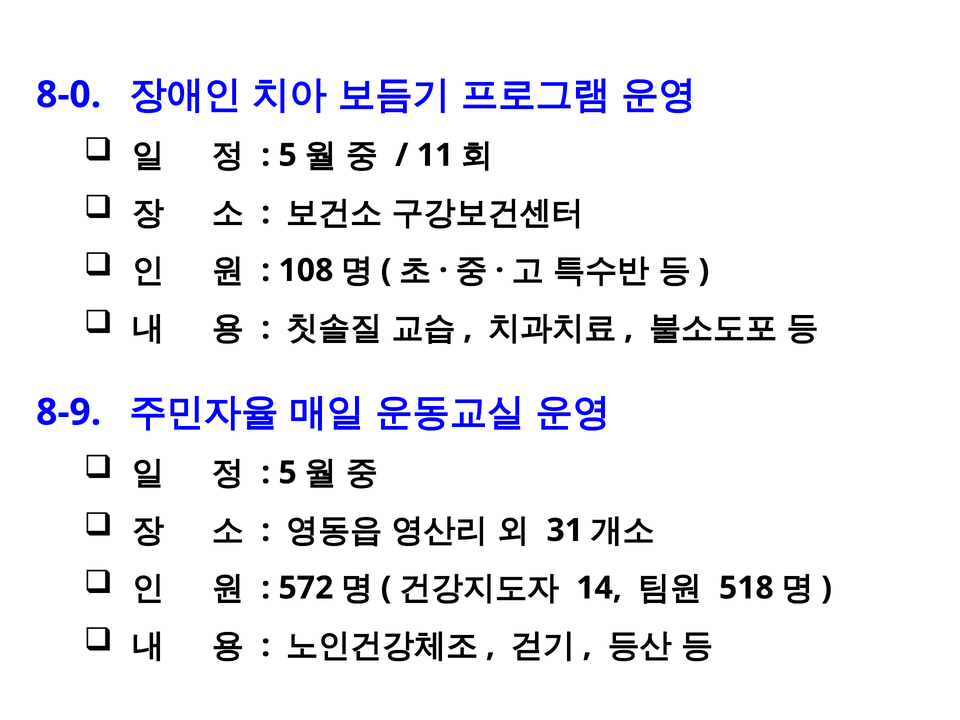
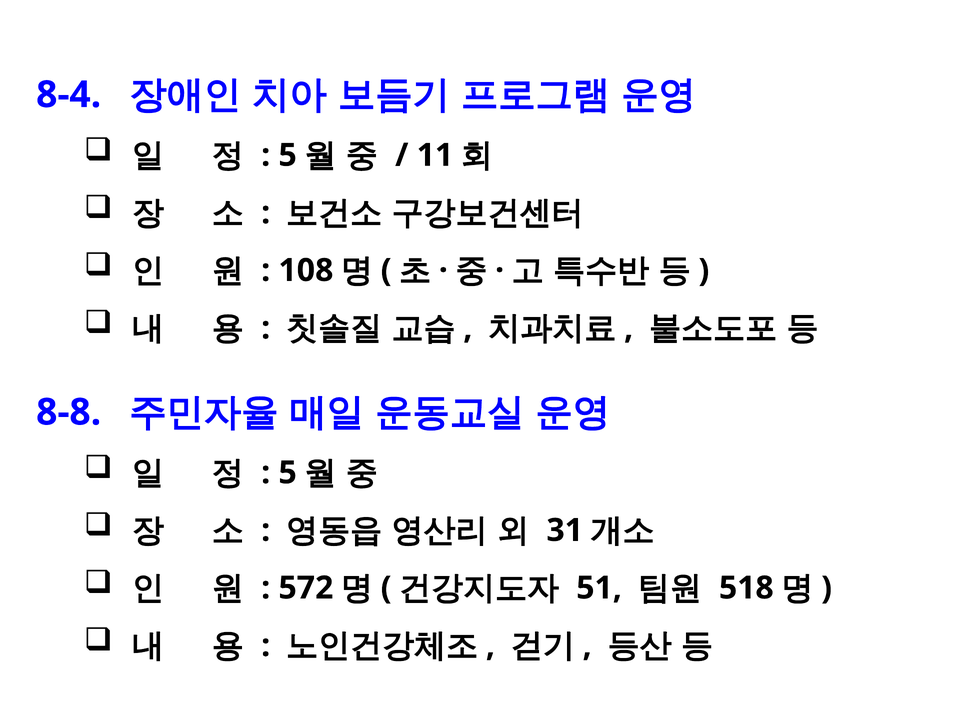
8-0: 8-0 -> 8-4
8-9: 8-9 -> 8-8
14: 14 -> 51
